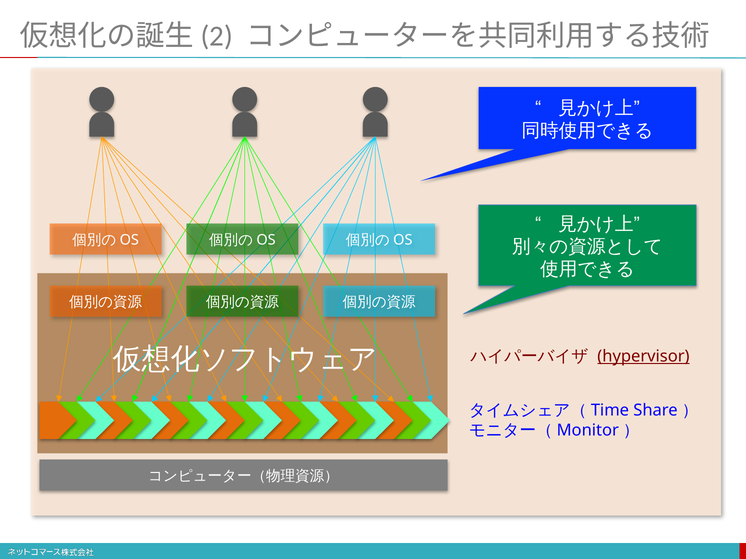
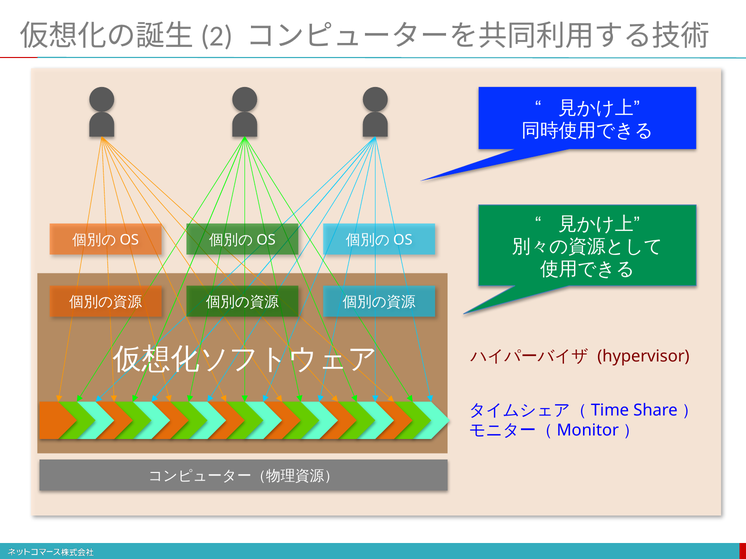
hypervisor underline: present -> none
